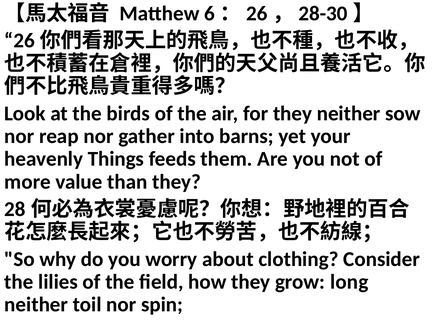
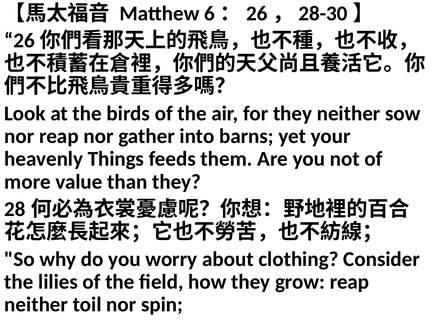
grow long: long -> reap
